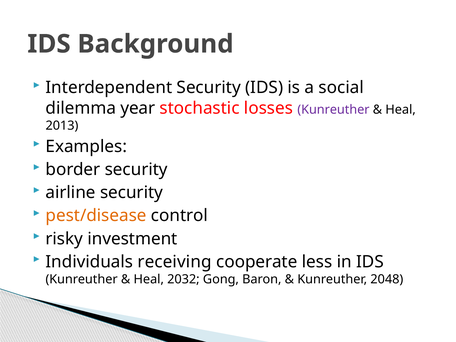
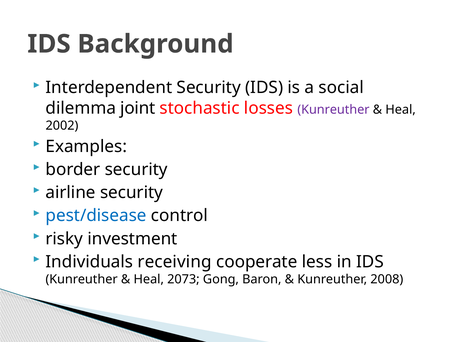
year: year -> joint
2013: 2013 -> 2002
pest/disease colour: orange -> blue
2032: 2032 -> 2073
2048: 2048 -> 2008
